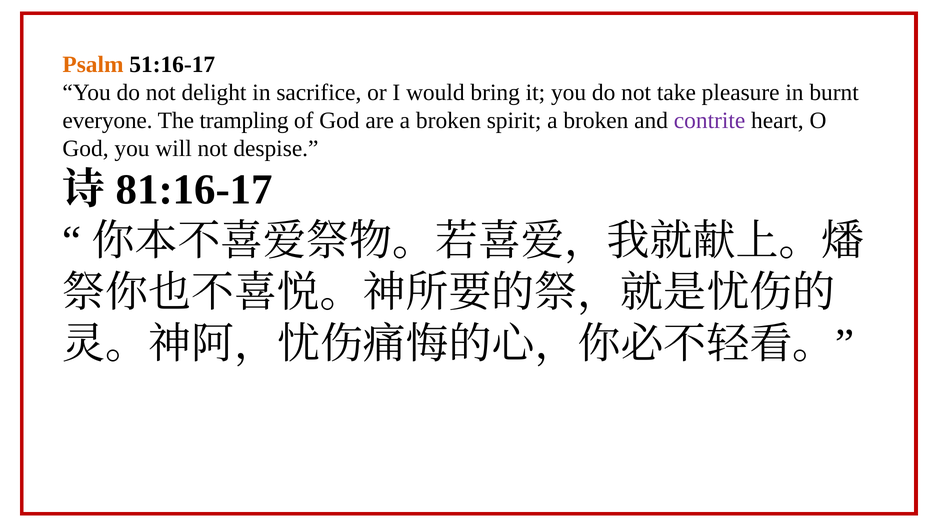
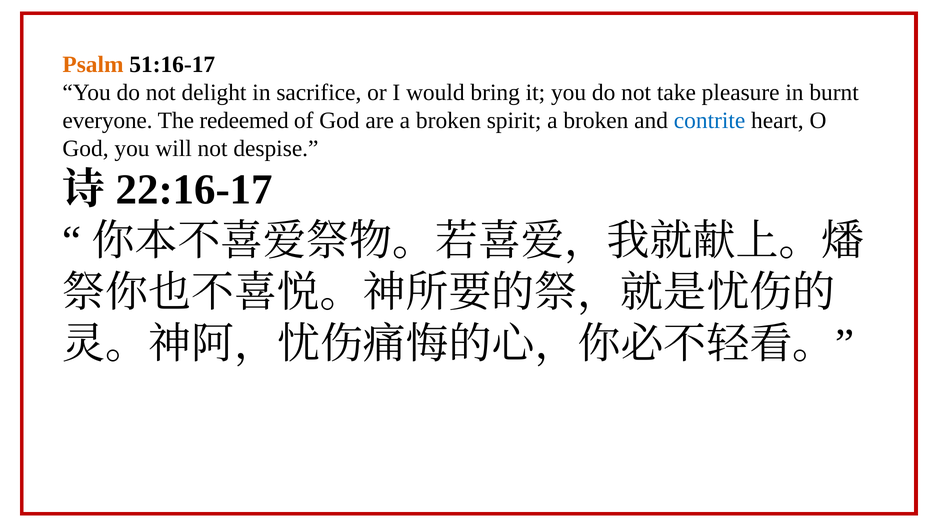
trampling: trampling -> redeemed
contrite colour: purple -> blue
81:16-17: 81:16-17 -> 22:16-17
